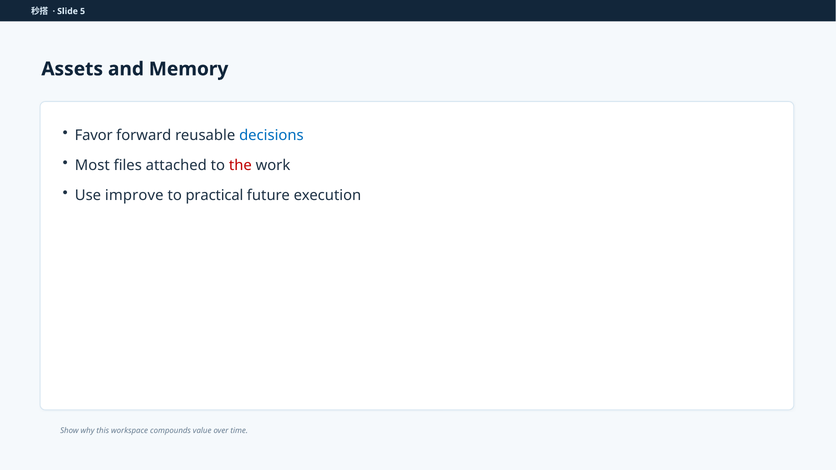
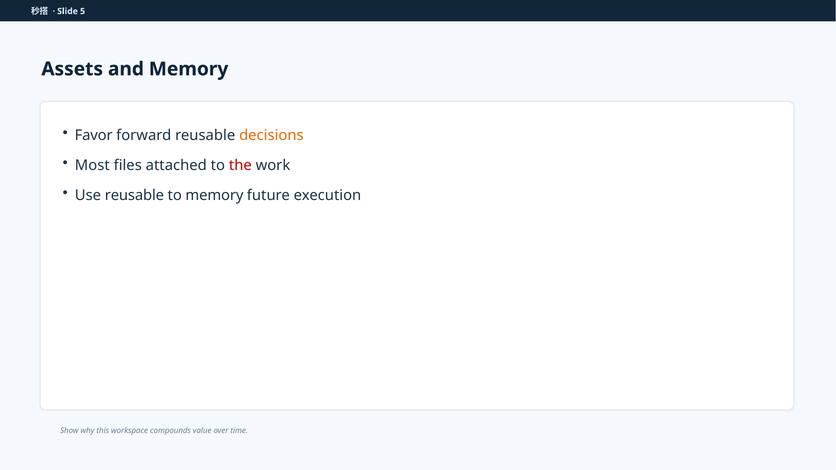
decisions colour: blue -> orange
Use improve: improve -> reusable
to practical: practical -> memory
